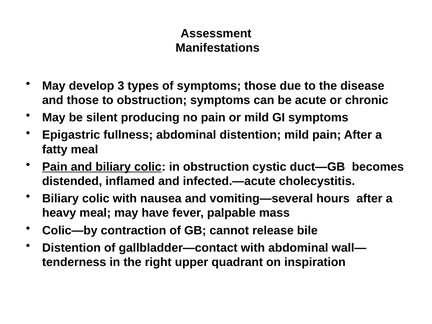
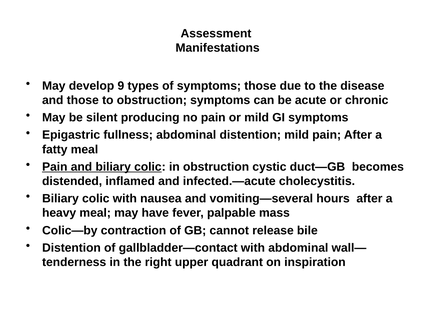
3: 3 -> 9
